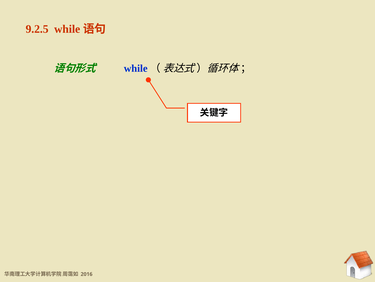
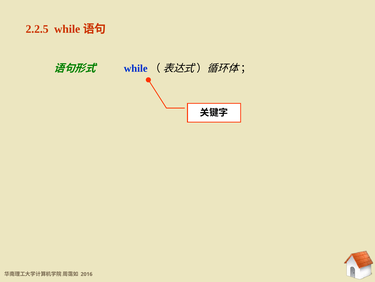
9.2.5: 9.2.5 -> 2.2.5
